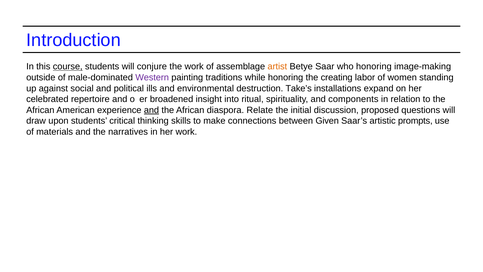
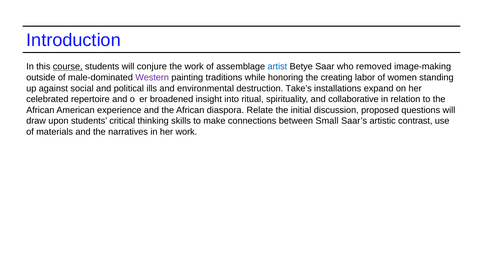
artist colour: orange -> blue
who honoring: honoring -> removed
components: components -> collaborative
and at (151, 110) underline: present -> none
Given: Given -> Small
prompts: prompts -> contrast
